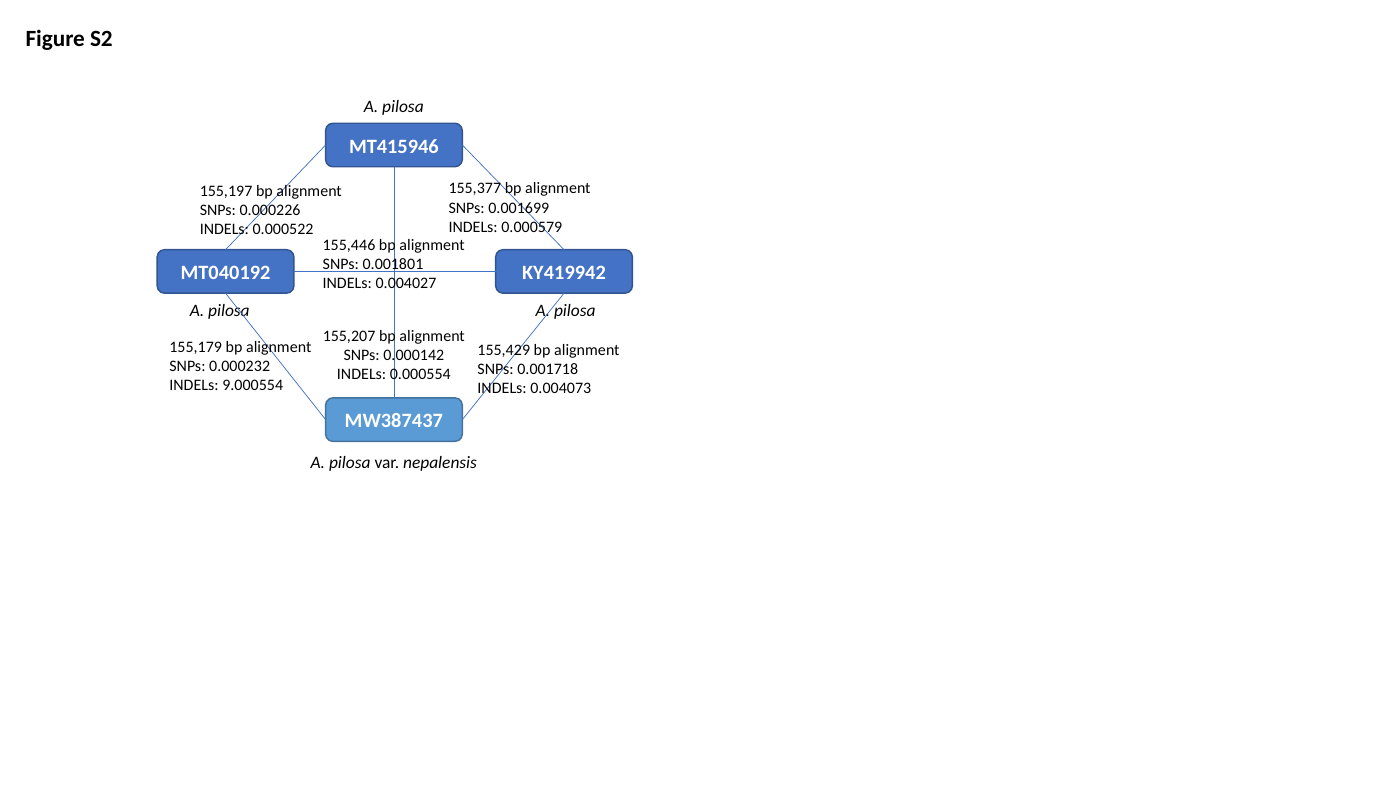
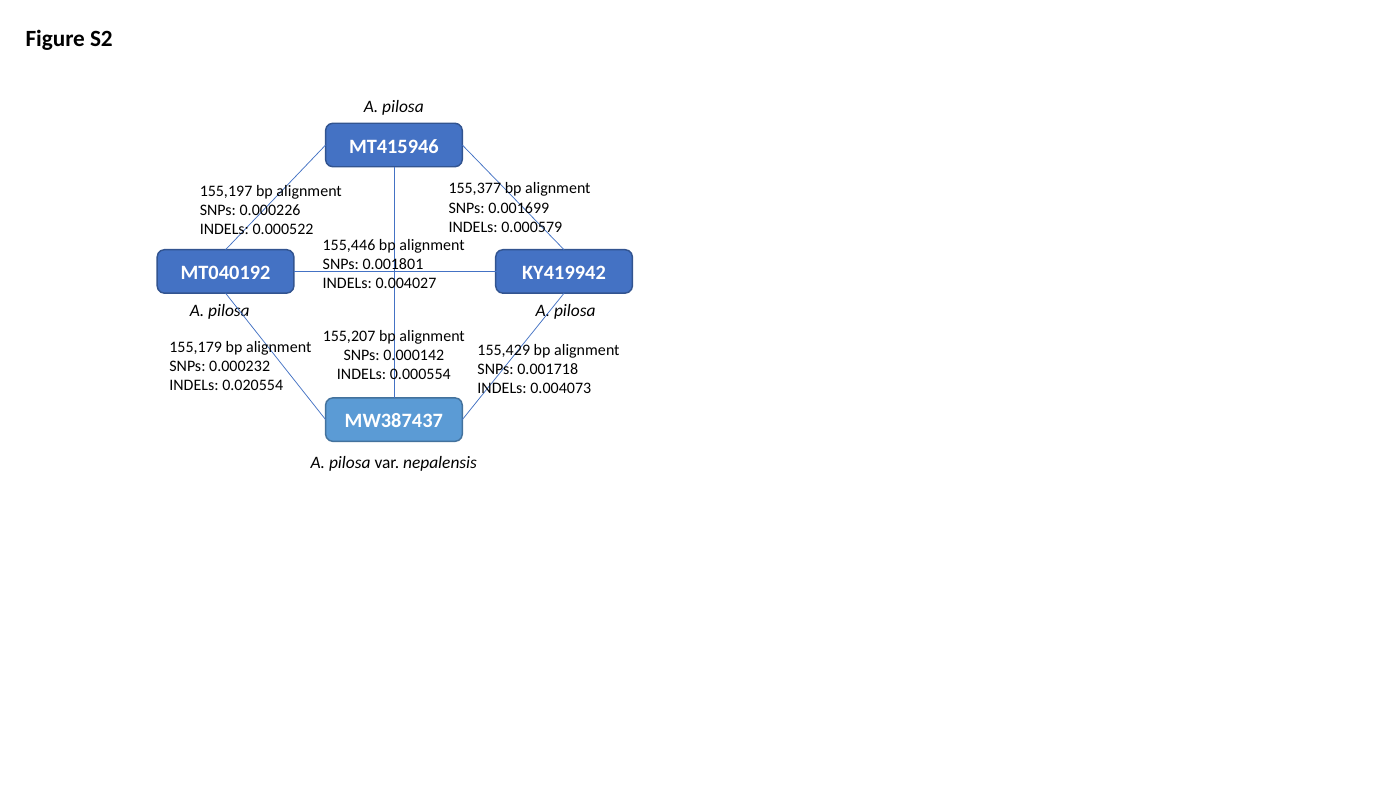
9.000554: 9.000554 -> 0.020554
